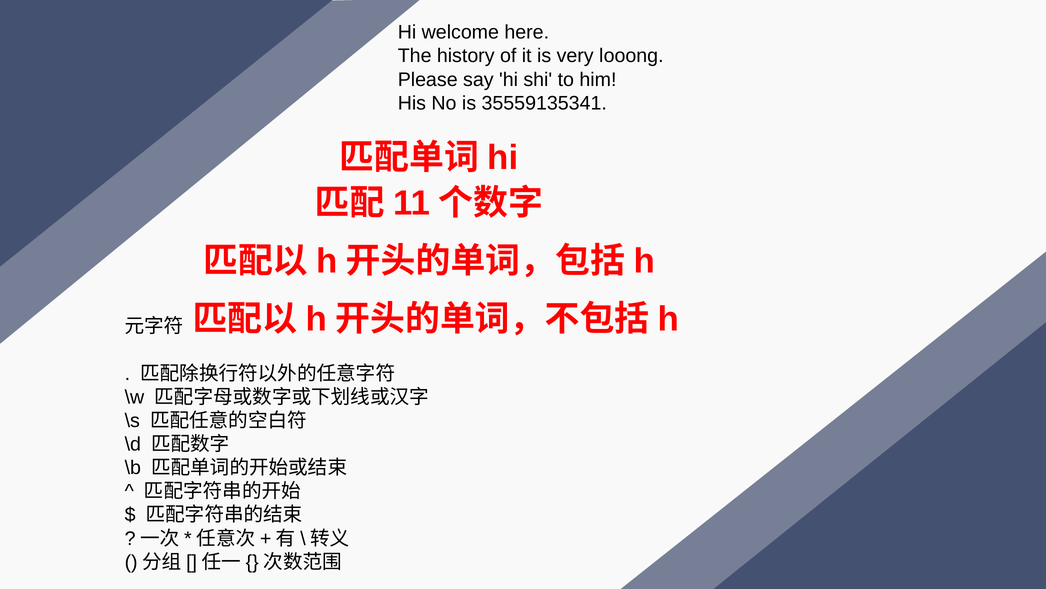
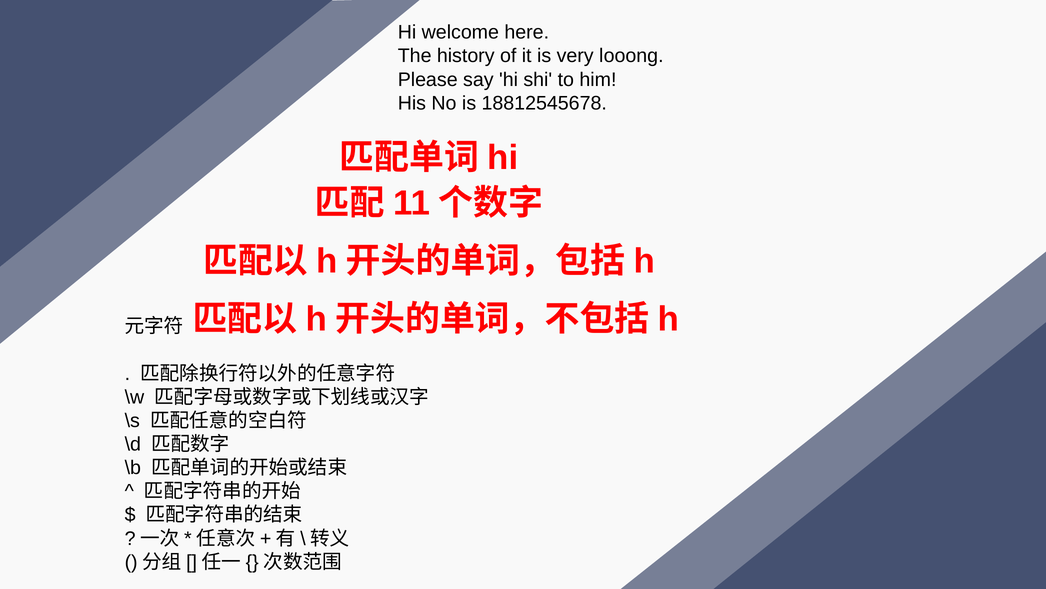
35559135341: 35559135341 -> 18812545678
